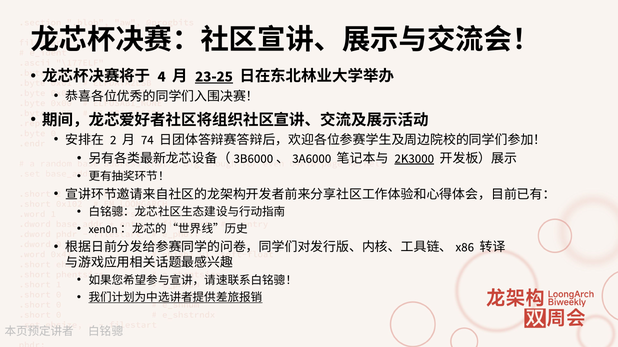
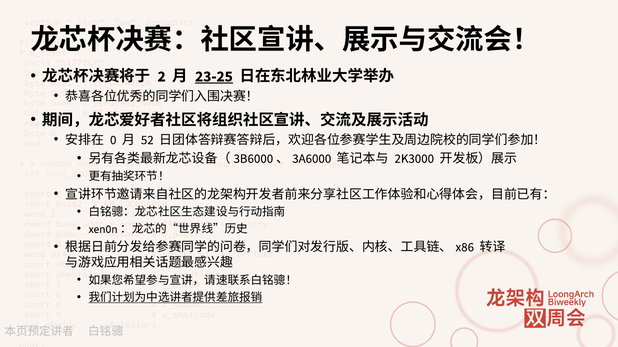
4: 4 -> 2
2: 2 -> 0
74: 74 -> 52
2K3000 underline: present -> none
